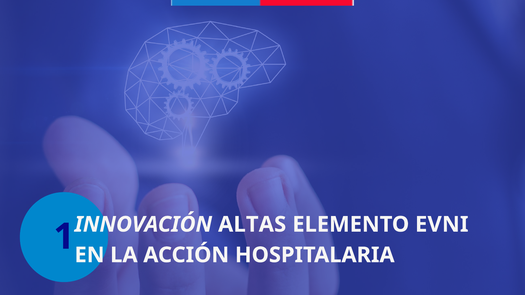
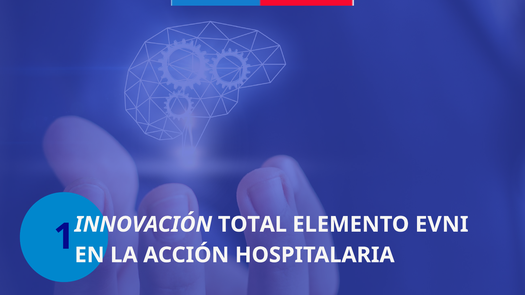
ALTAS: ALTAS -> TOTAL
